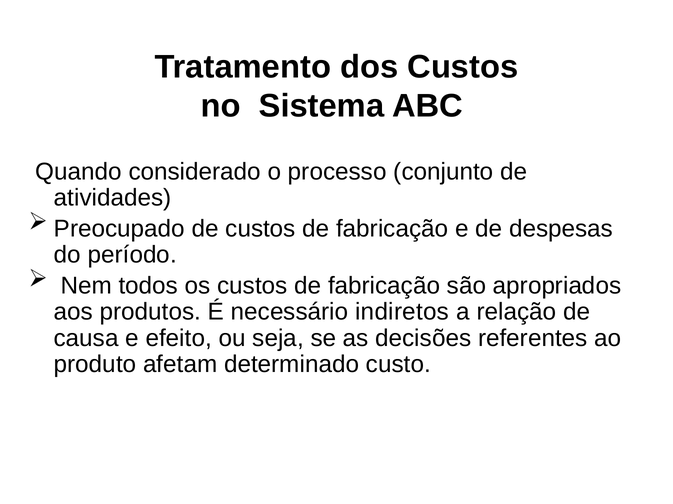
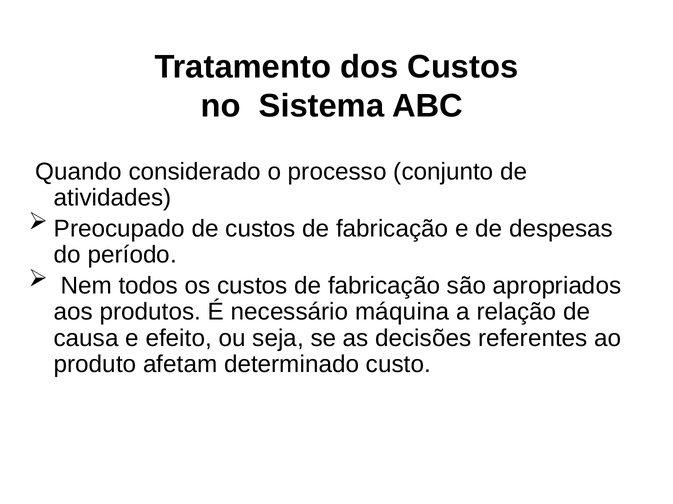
indiretos: indiretos -> máquina
